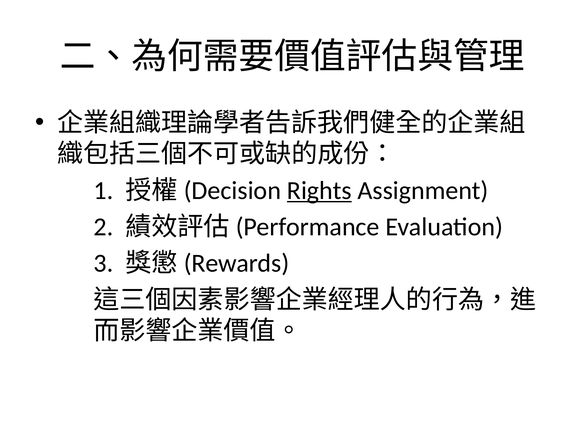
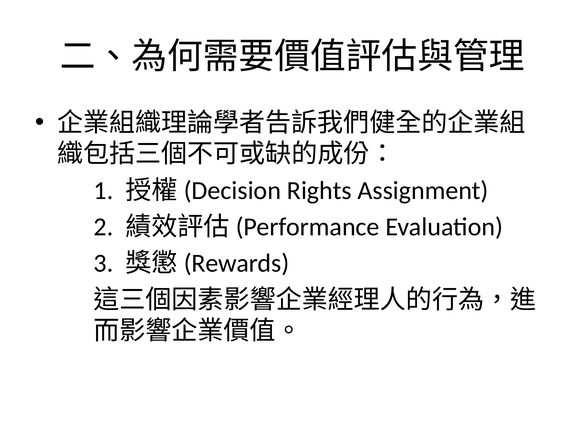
Rights underline: present -> none
